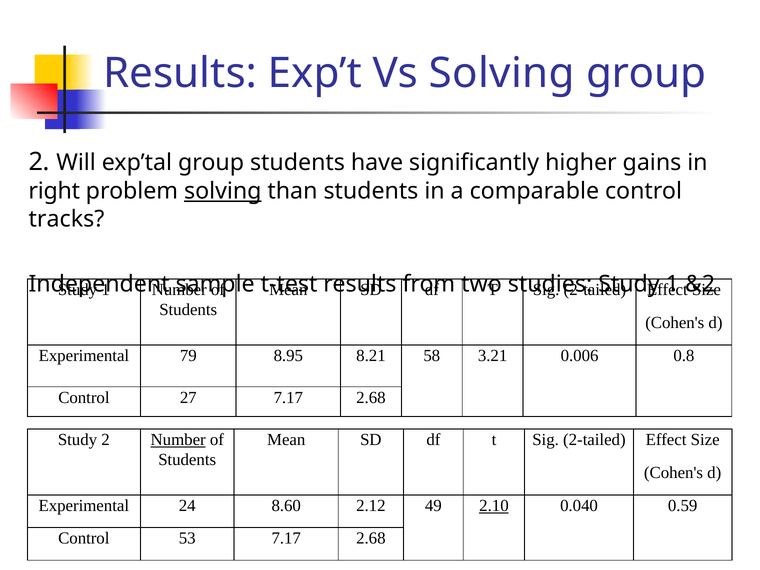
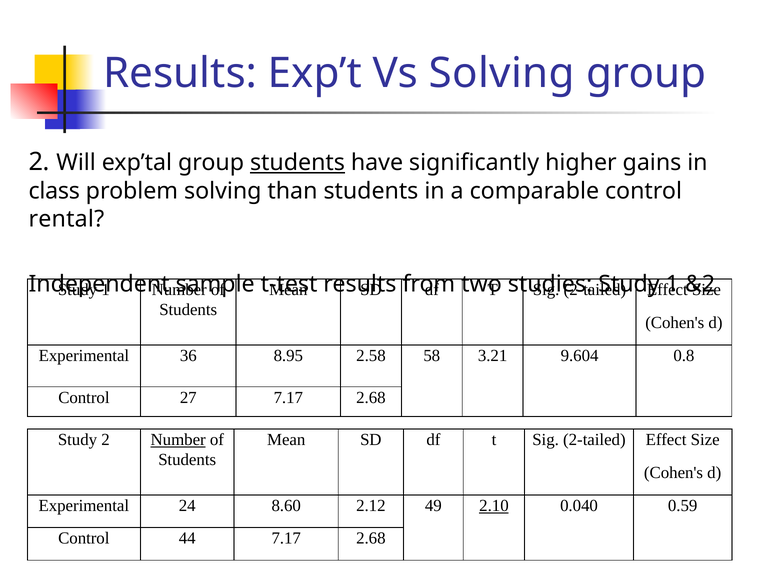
students at (297, 163) underline: none -> present
right: right -> class
solving at (223, 191) underline: present -> none
tracks: tracks -> rental
79: 79 -> 36
8.21: 8.21 -> 2.58
0.006: 0.006 -> 9.604
53: 53 -> 44
